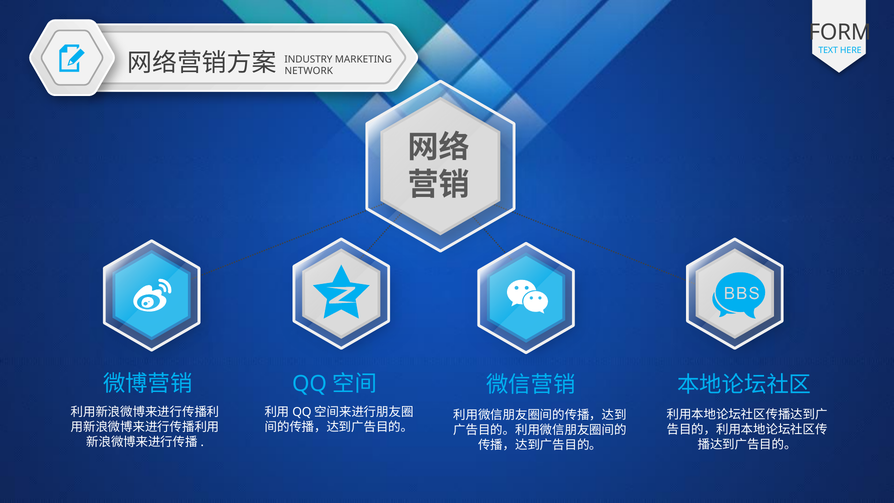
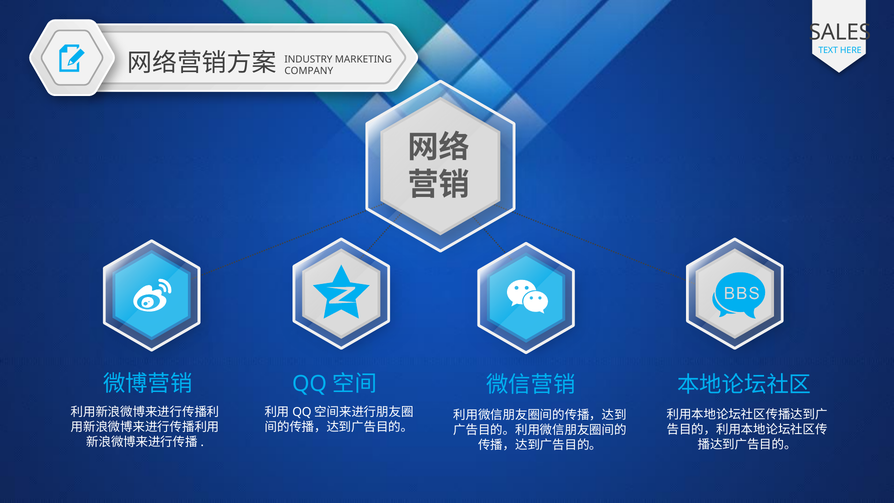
FORM: FORM -> SALES
NETWORK: NETWORK -> COMPANY
